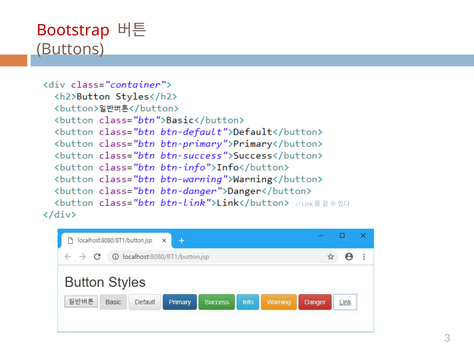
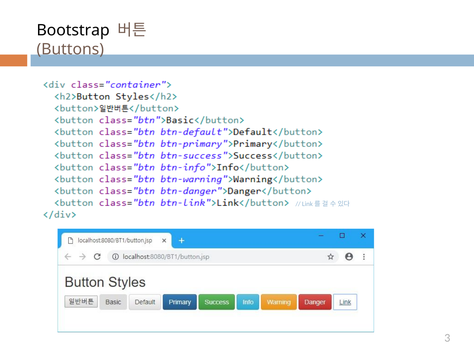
Bootstrap colour: red -> black
